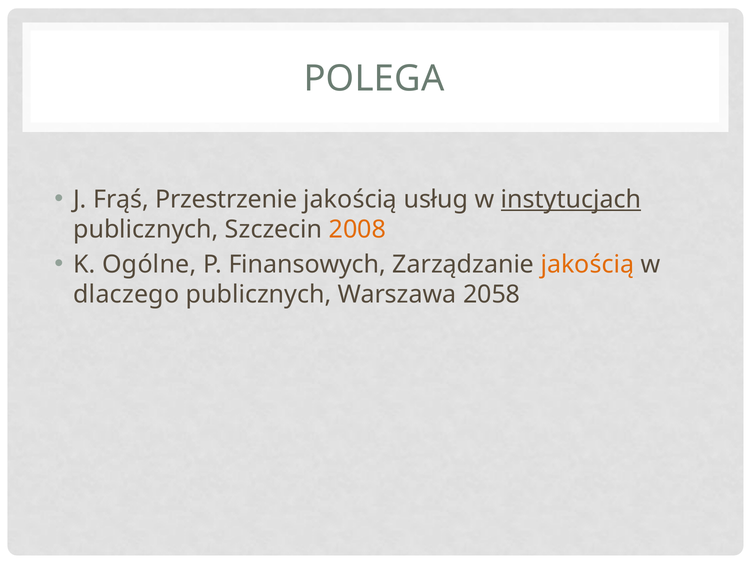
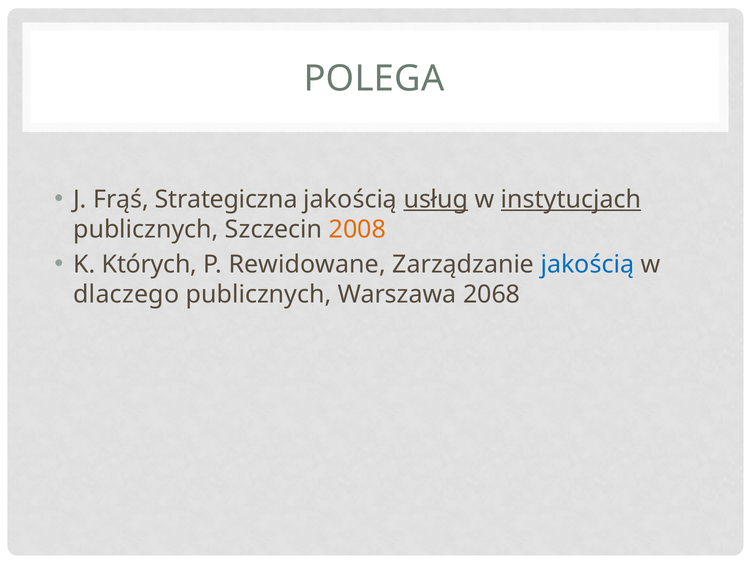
Przestrzenie: Przestrzenie -> Strategiczna
usług underline: none -> present
Ogólne: Ogólne -> Których
Finansowych: Finansowych -> Rewidowane
jakością at (587, 265) colour: orange -> blue
2058: 2058 -> 2068
